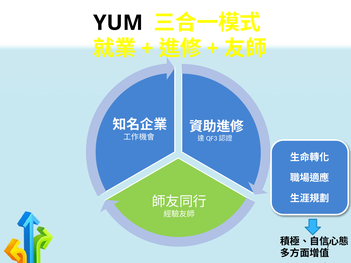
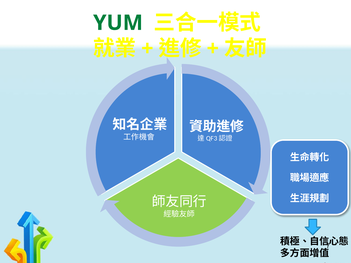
YUM colour: black -> green
